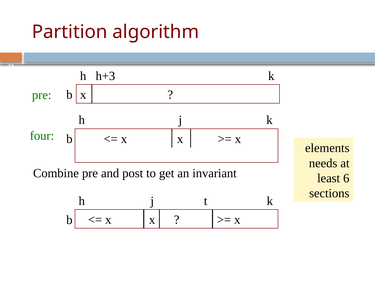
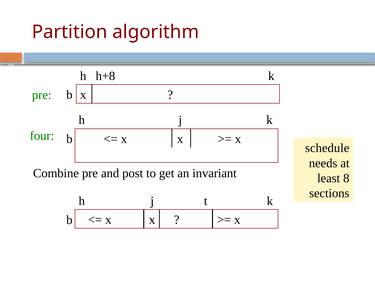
h+3: h+3 -> h+8
elements: elements -> schedule
6: 6 -> 8
